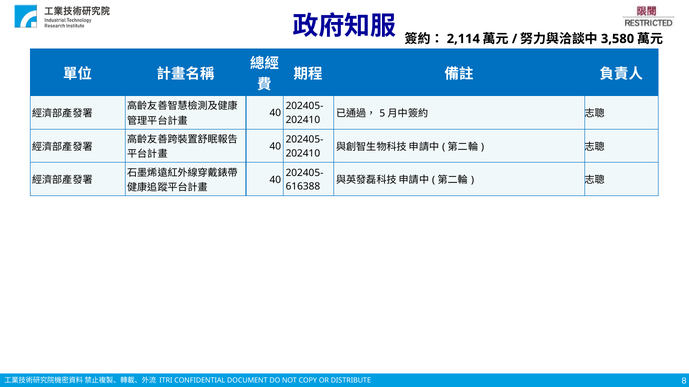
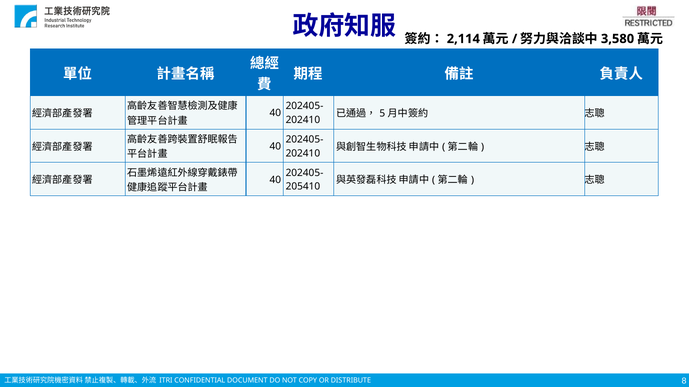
616388: 616388 -> 205410
